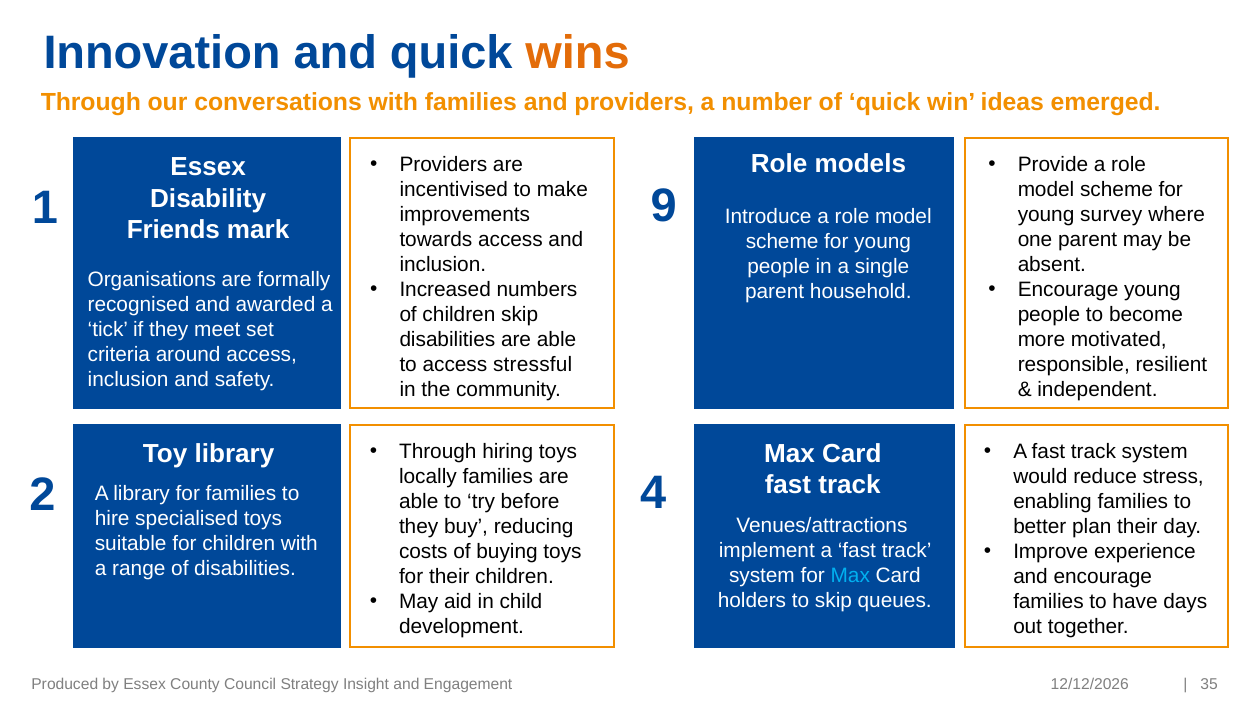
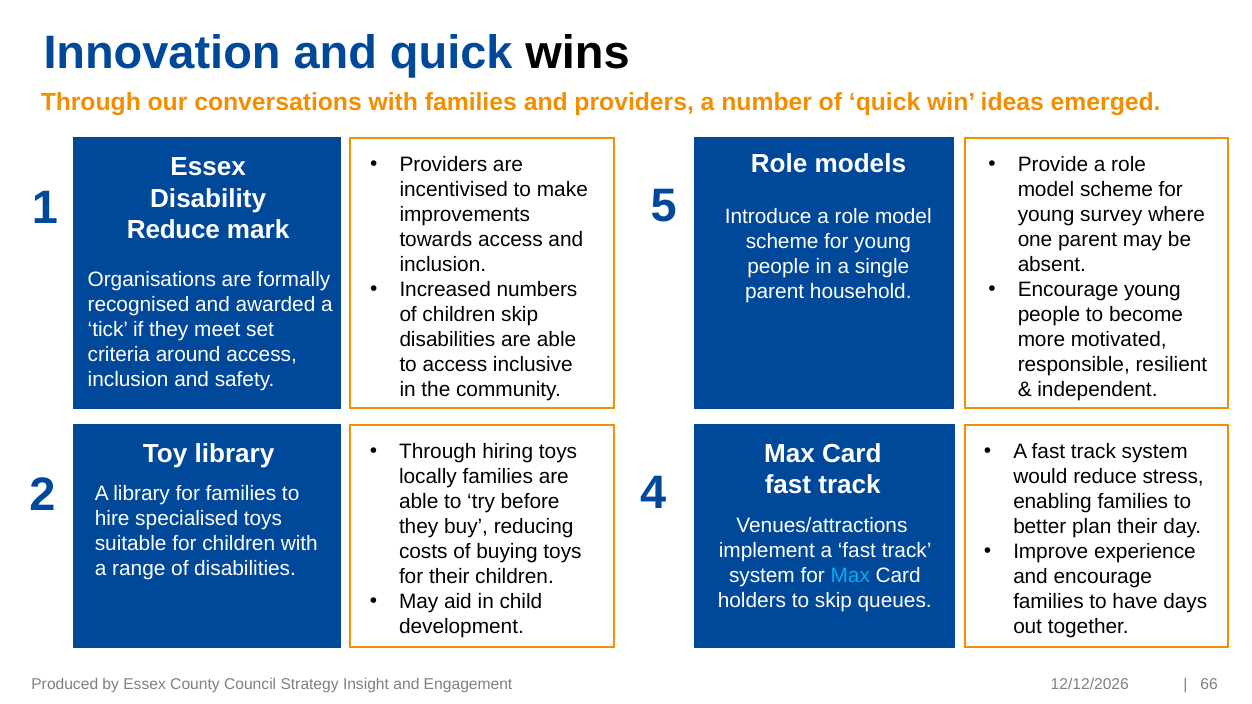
wins colour: orange -> black
9: 9 -> 5
Friends at (173, 230): Friends -> Reduce
stressful: stressful -> inclusive
35: 35 -> 66
